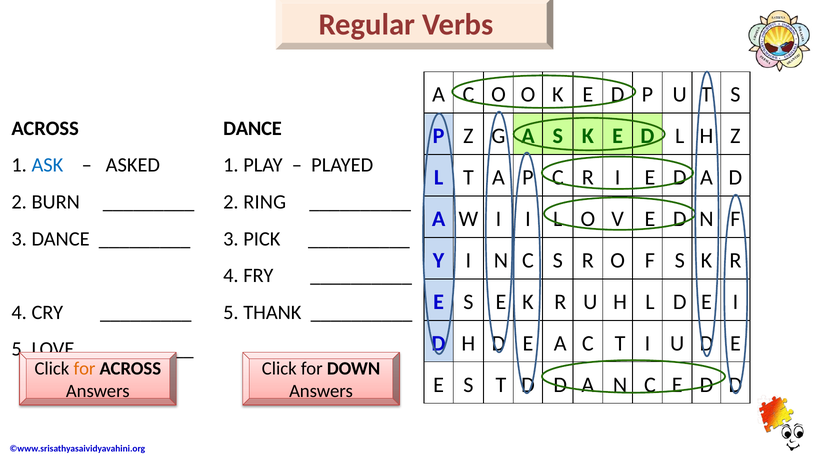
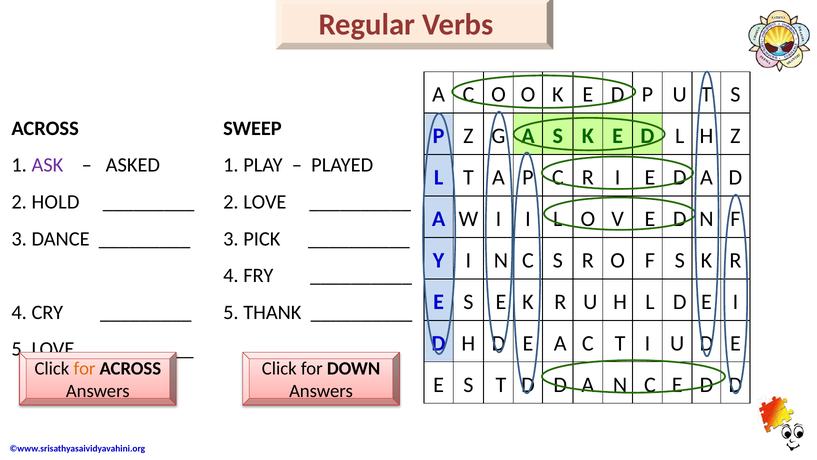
DANCE at (252, 128): DANCE -> SWEEP
ASK colour: blue -> purple
BURN: BURN -> HOLD
2 RING: RING -> LOVE
